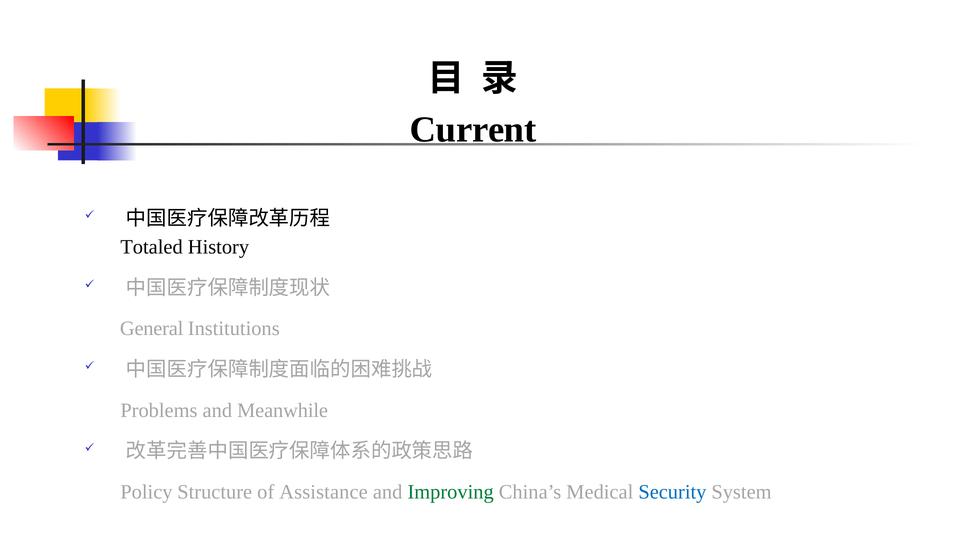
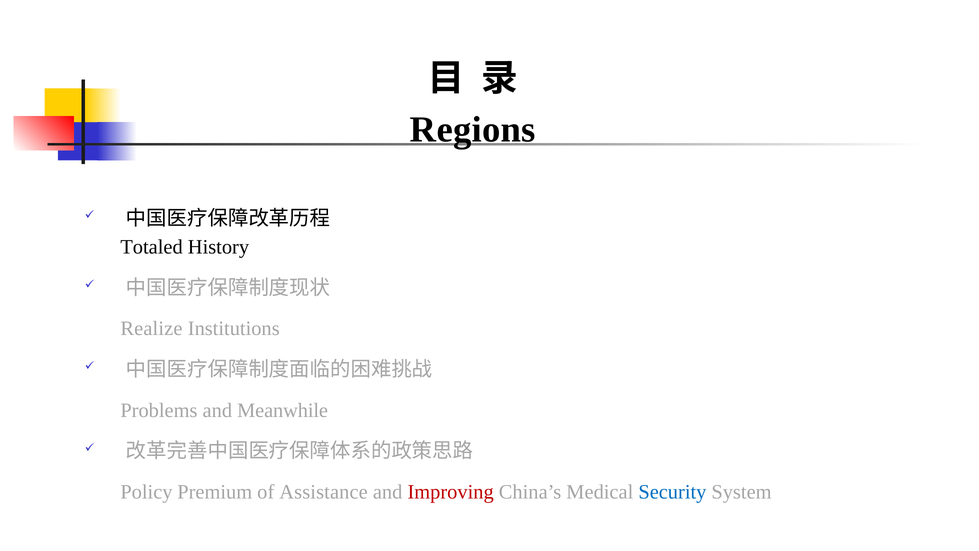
Current: Current -> Regions
General: General -> Realize
Structure: Structure -> Premium
Improving colour: green -> red
